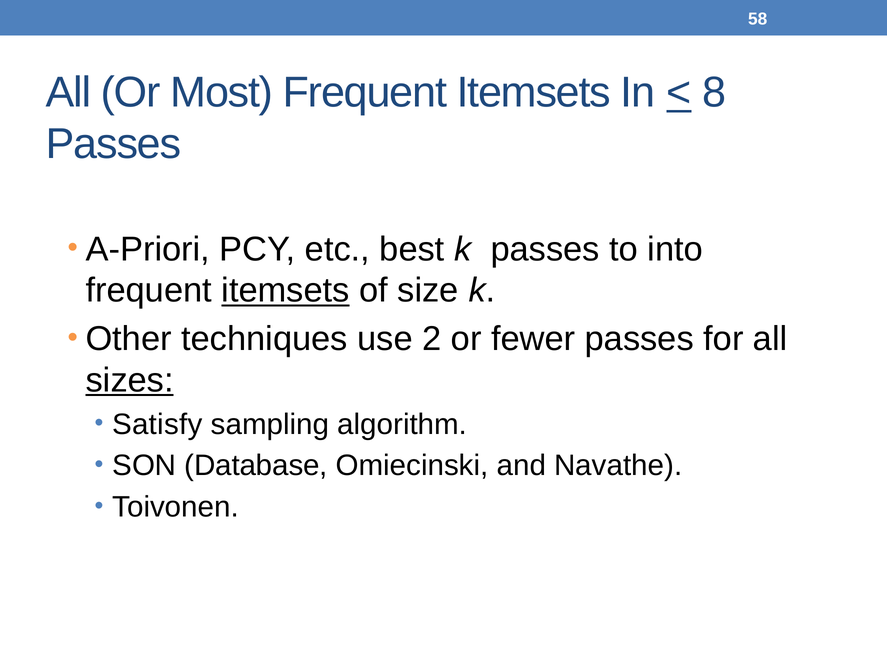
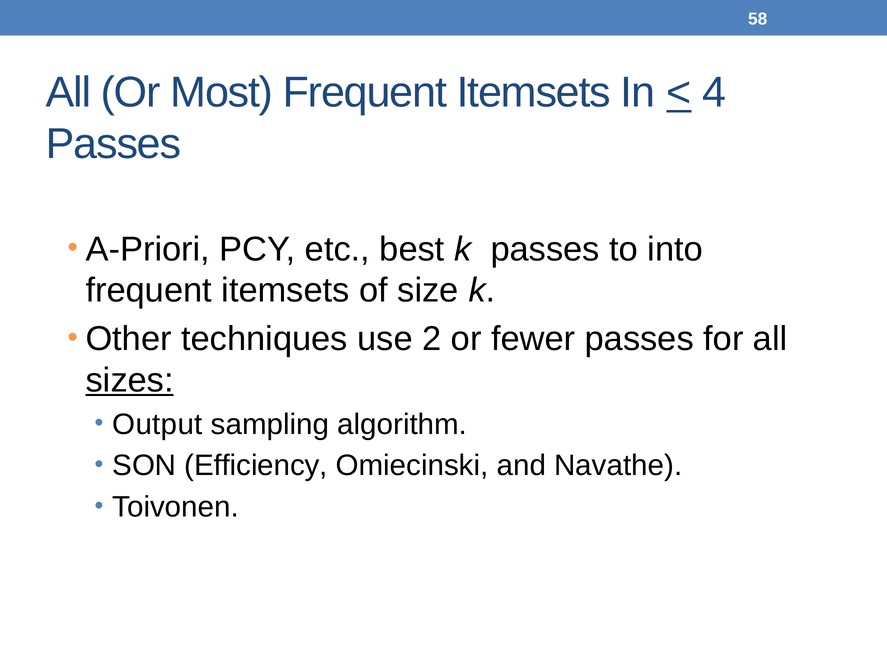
8: 8 -> 4
itemsets at (286, 291) underline: present -> none
Satisfy: Satisfy -> Output
Database: Database -> Efficiency
